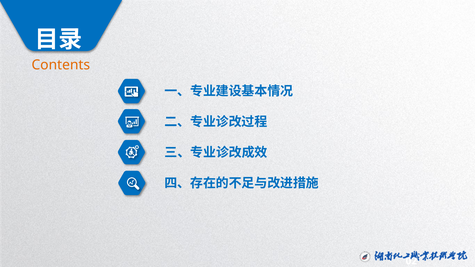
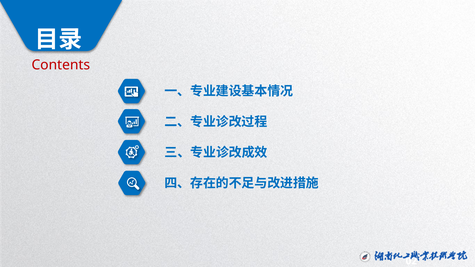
Contents colour: orange -> red
